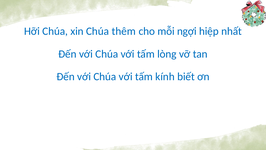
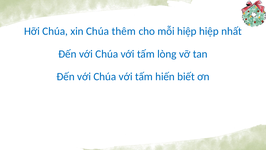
mỗi ngợi: ngợi -> hiệp
kính: kính -> hiến
